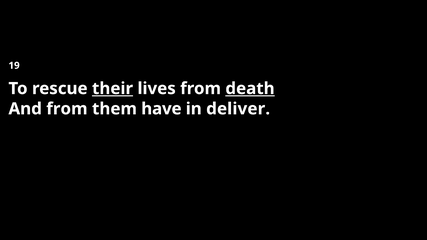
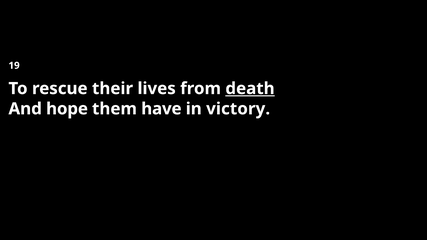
their underline: present -> none
And from: from -> hope
deliver: deliver -> victory
